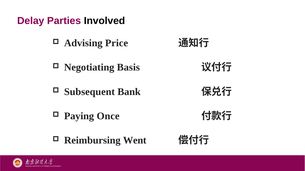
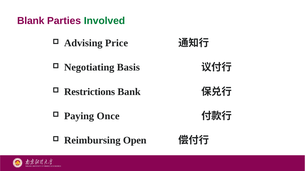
Delay: Delay -> Blank
Involved colour: black -> green
Subsequent: Subsequent -> Restrictions
Went: Went -> Open
